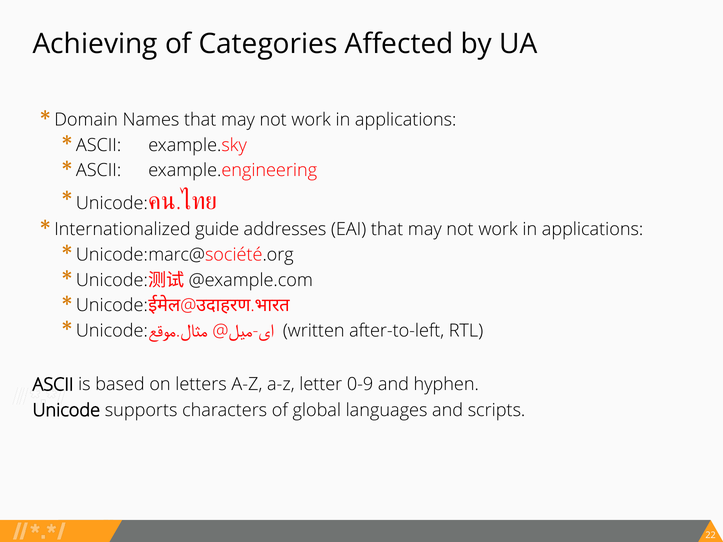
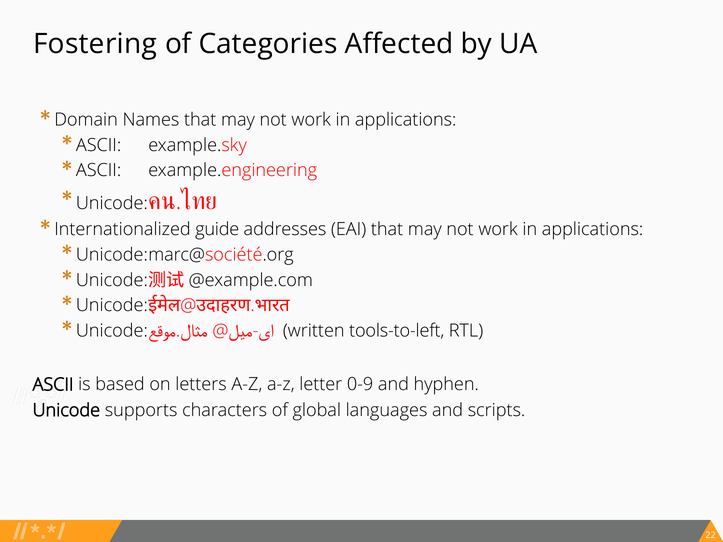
Achieving: Achieving -> Fostering
after-to-left: after-to-left -> tools-to-left
